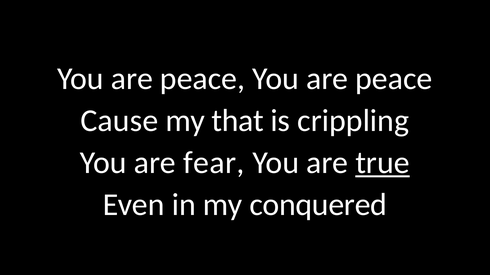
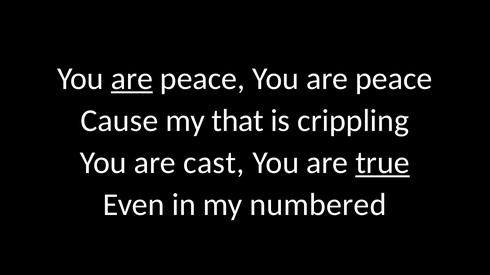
are at (132, 79) underline: none -> present
fear: fear -> cast
conquered: conquered -> numbered
